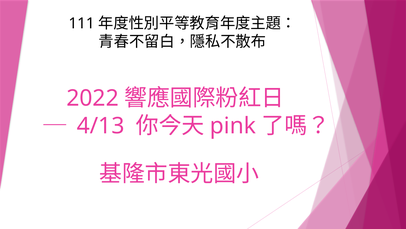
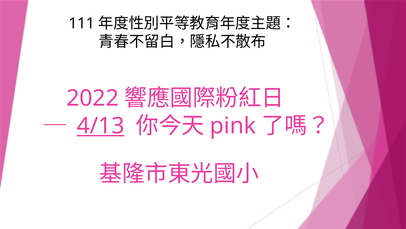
4/13 underline: none -> present
